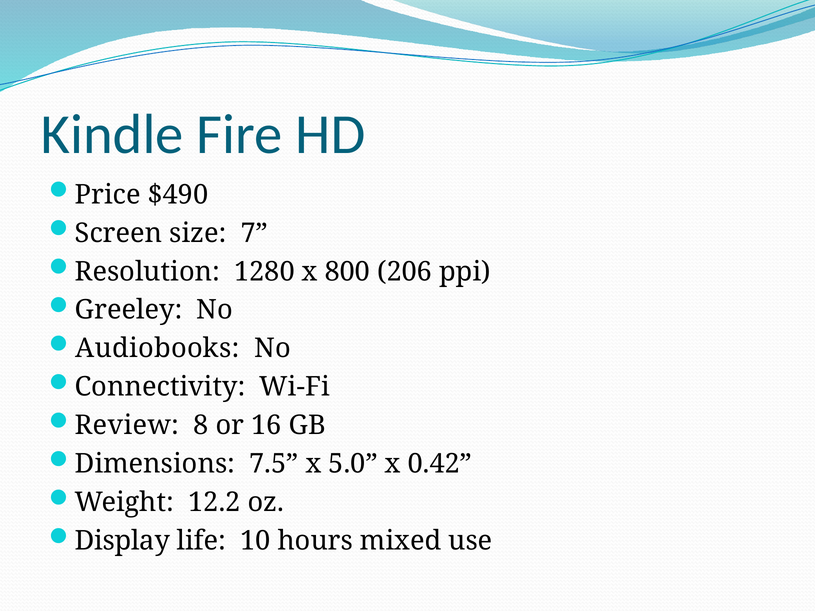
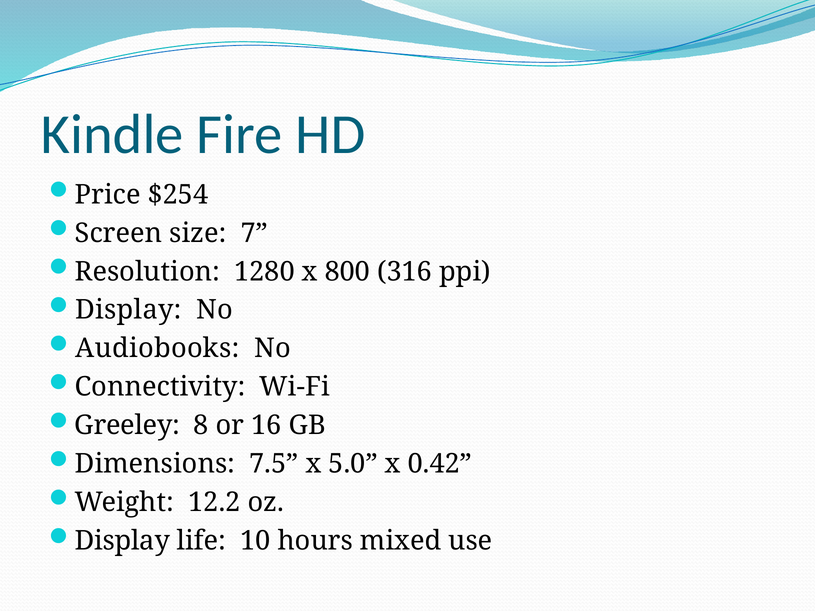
$490: $490 -> $254
206: 206 -> 316
Greeley at (129, 310): Greeley -> Display
Review: Review -> Greeley
